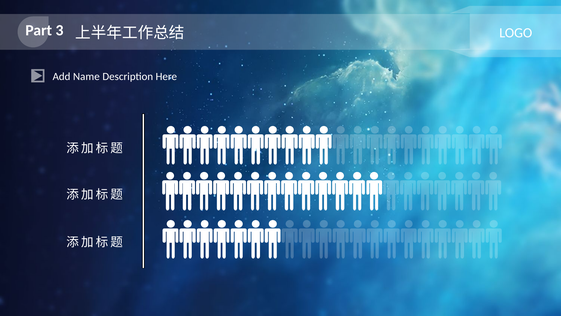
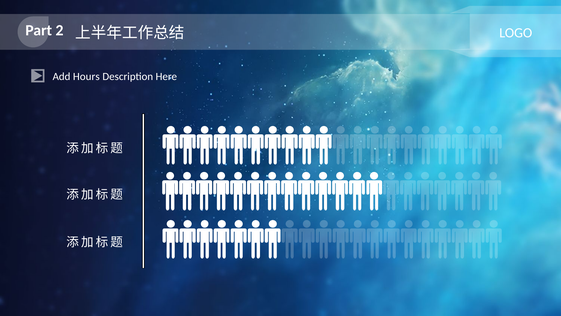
3: 3 -> 2
Name: Name -> Hours
